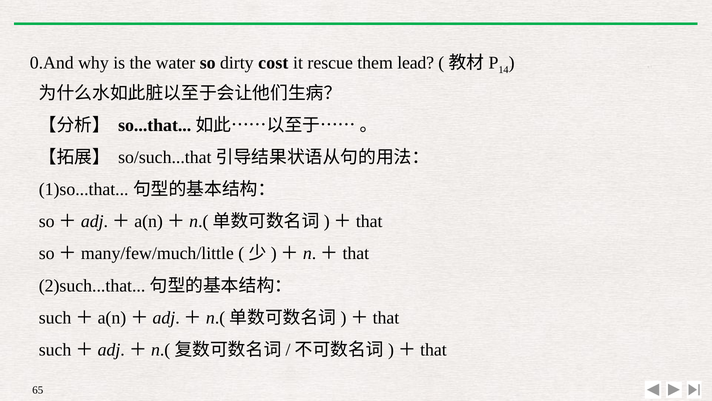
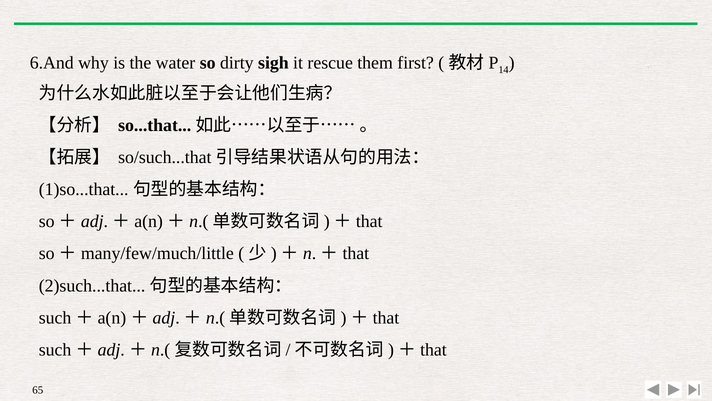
0.And: 0.And -> 6.And
cost: cost -> sigh
lead: lead -> first
